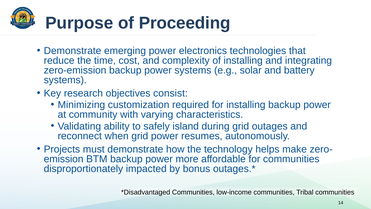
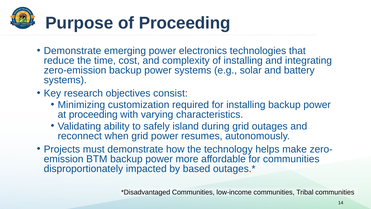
at community: community -> proceeding
bonus: bonus -> based
